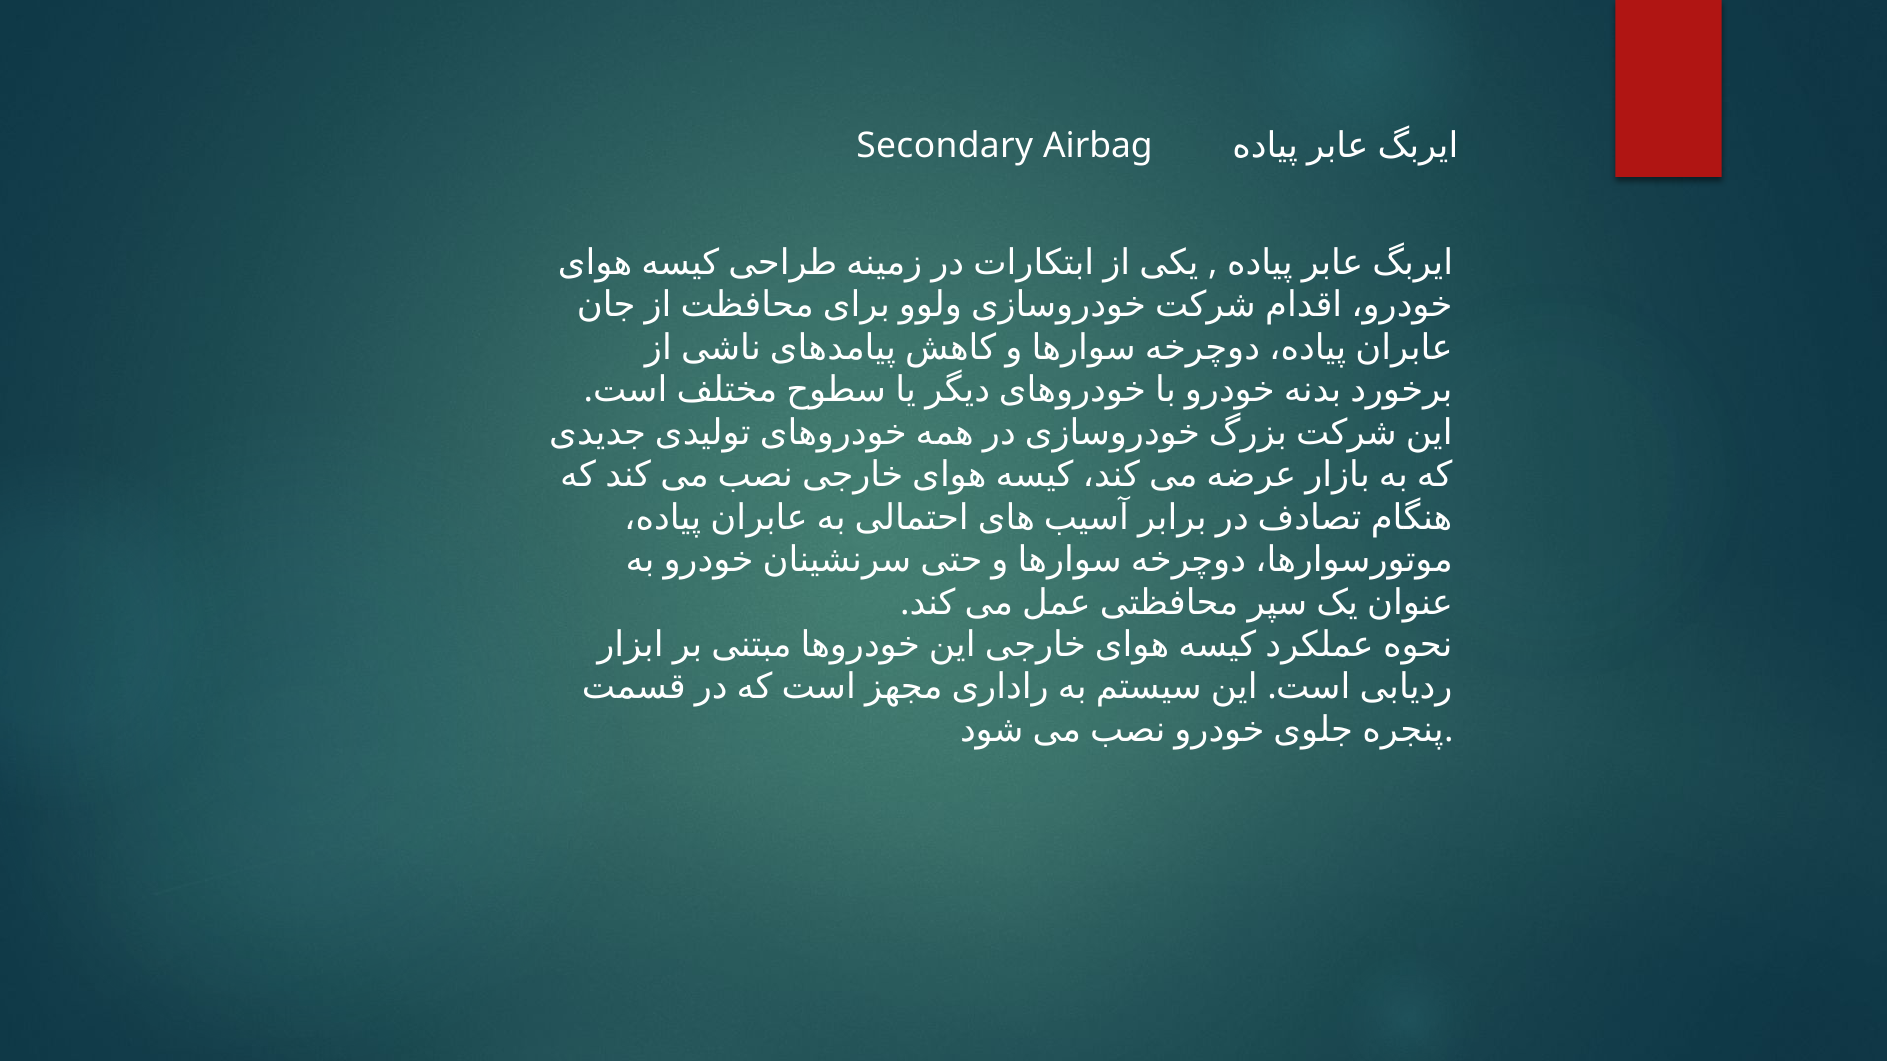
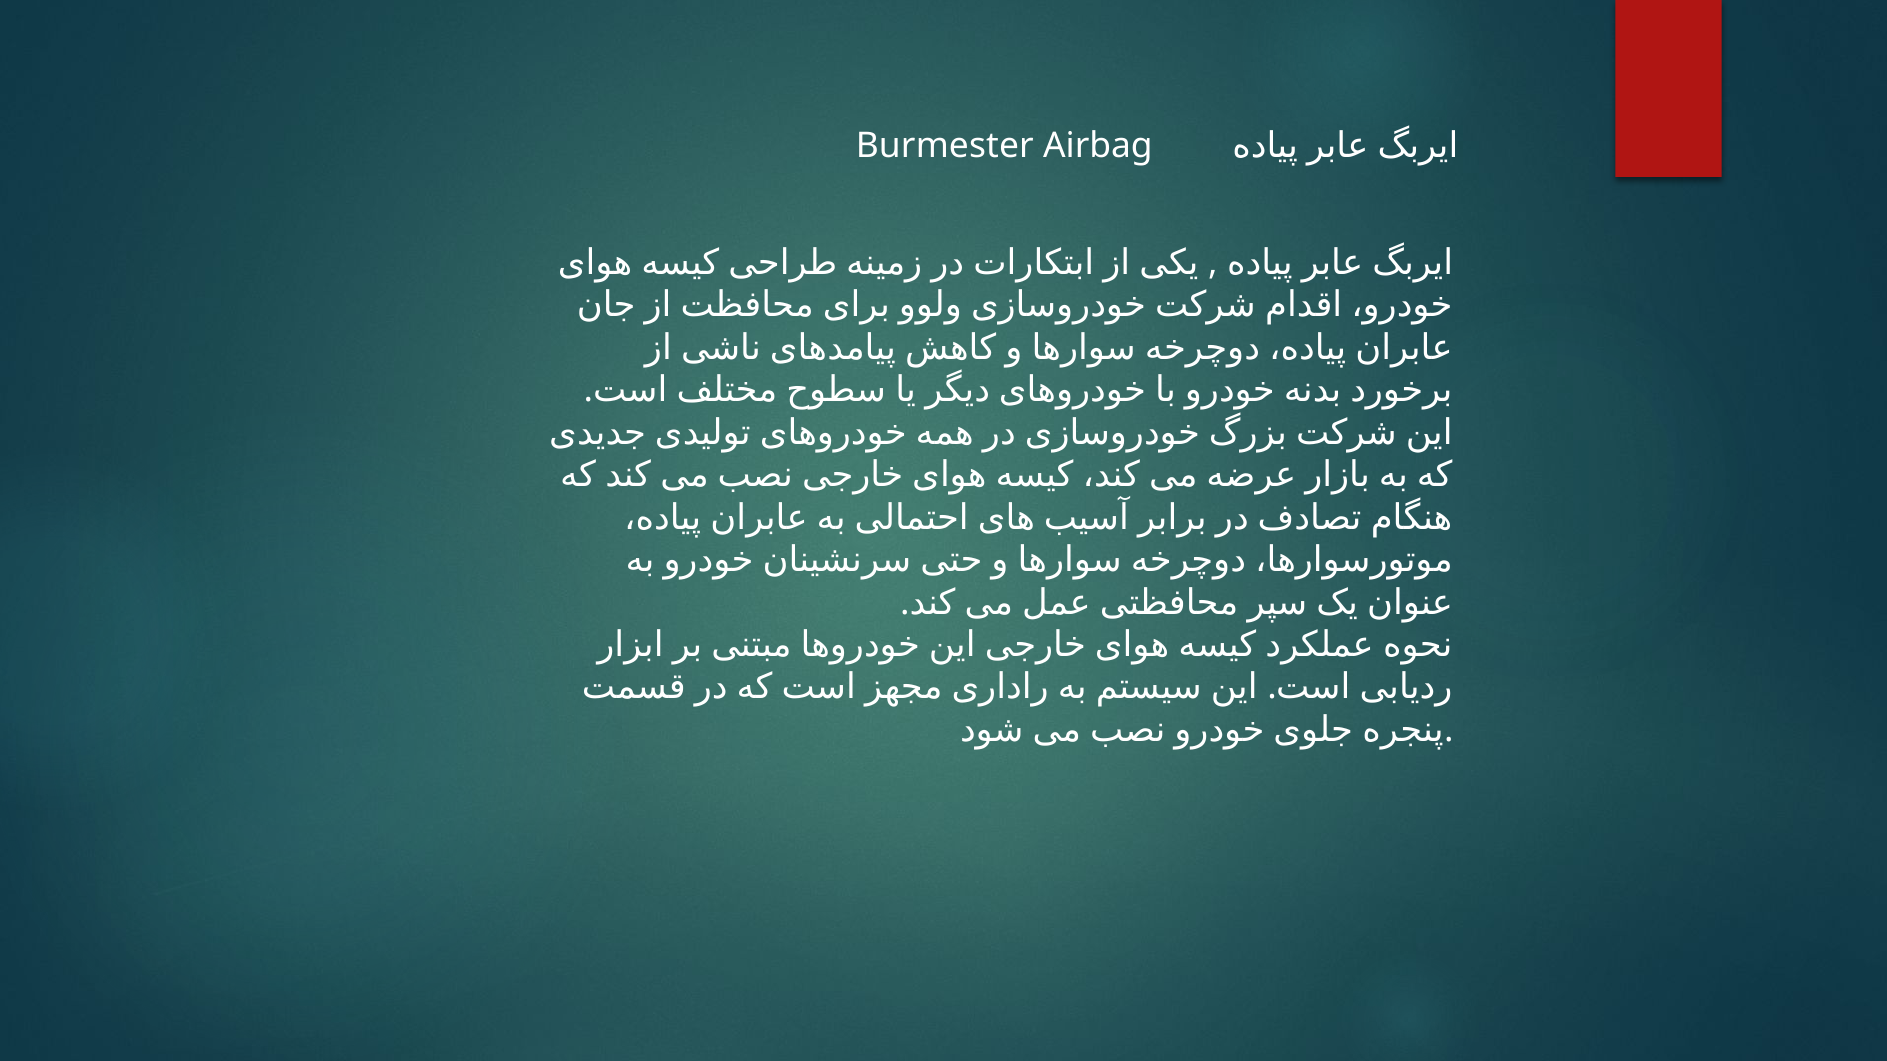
Secondary: Secondary -> Burmester
